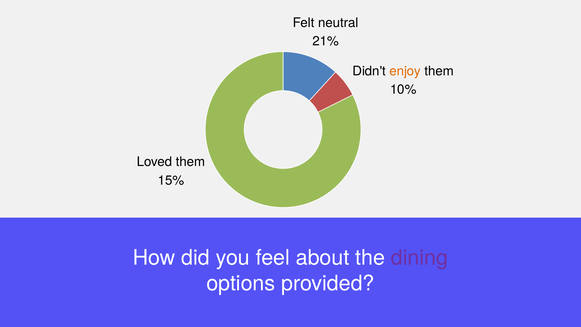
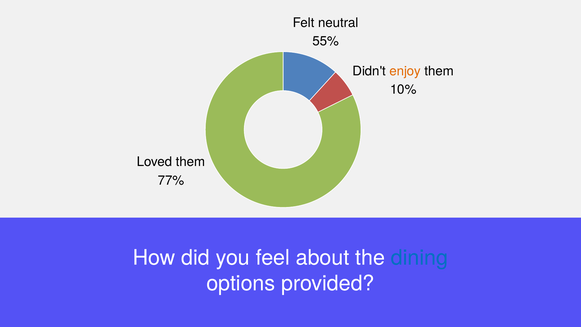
21%: 21% -> 55%
15%: 15% -> 77%
dining colour: purple -> blue
